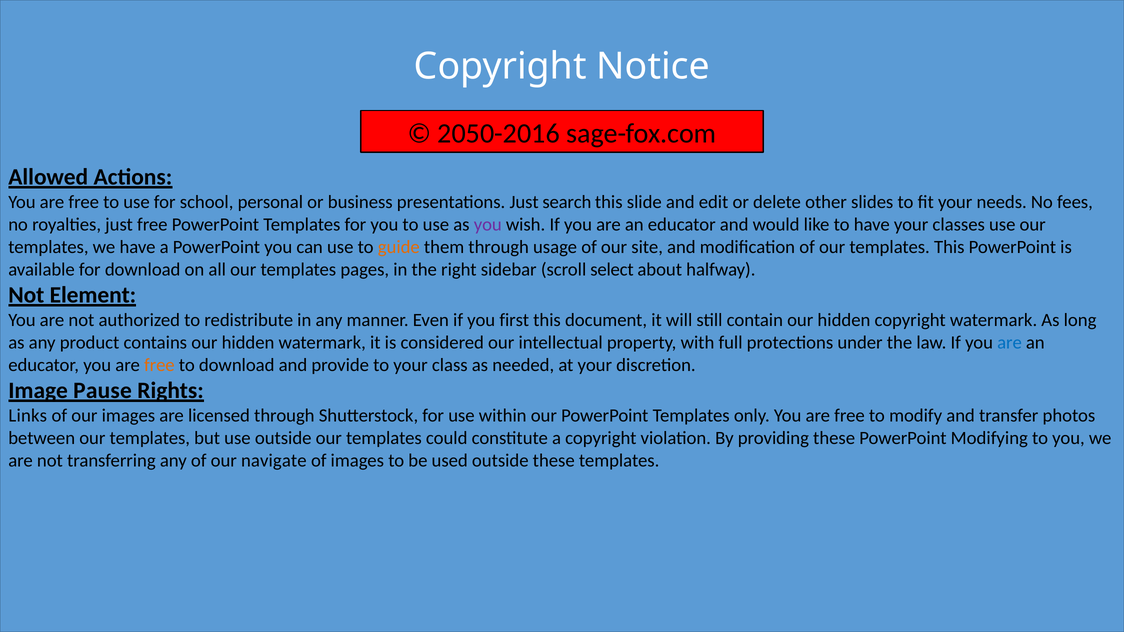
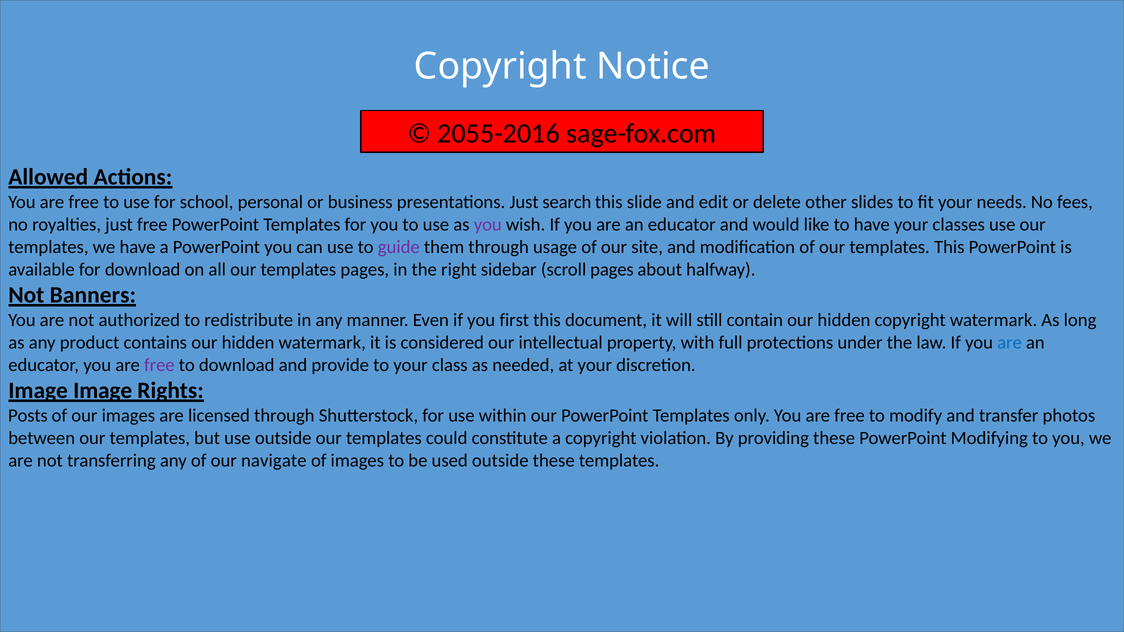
2050-2016: 2050-2016 -> 2055-2016
guide colour: orange -> purple
scroll select: select -> pages
Element: Element -> Banners
free at (159, 365) colour: orange -> purple
Image Pause: Pause -> Image
Links: Links -> Posts
